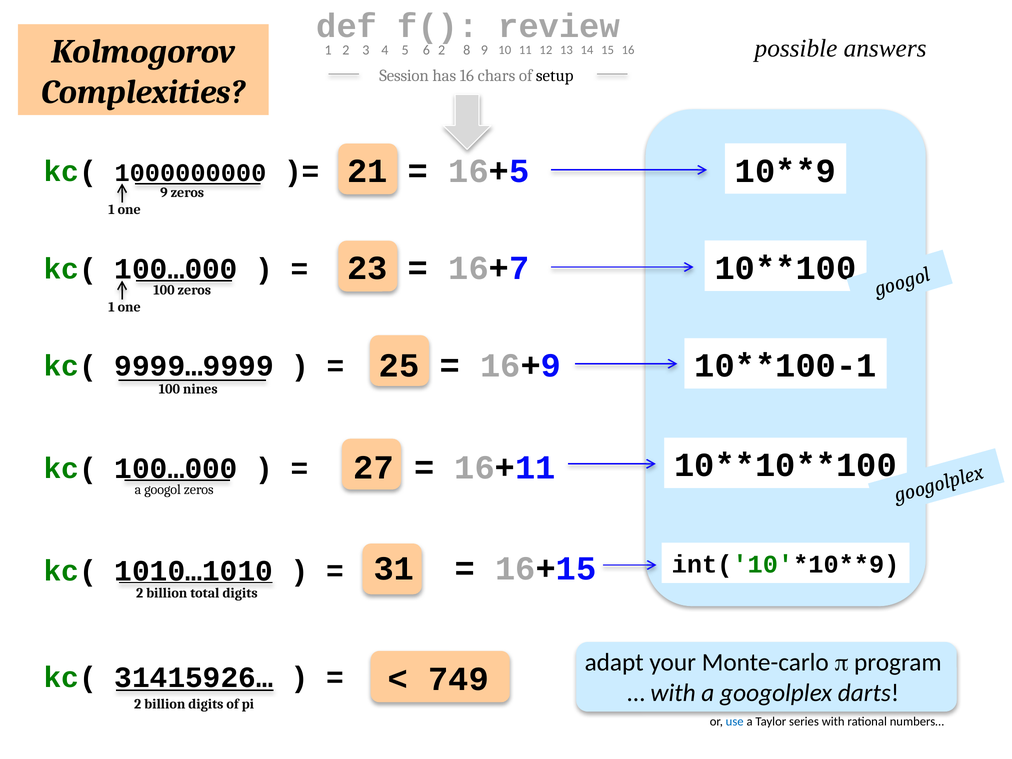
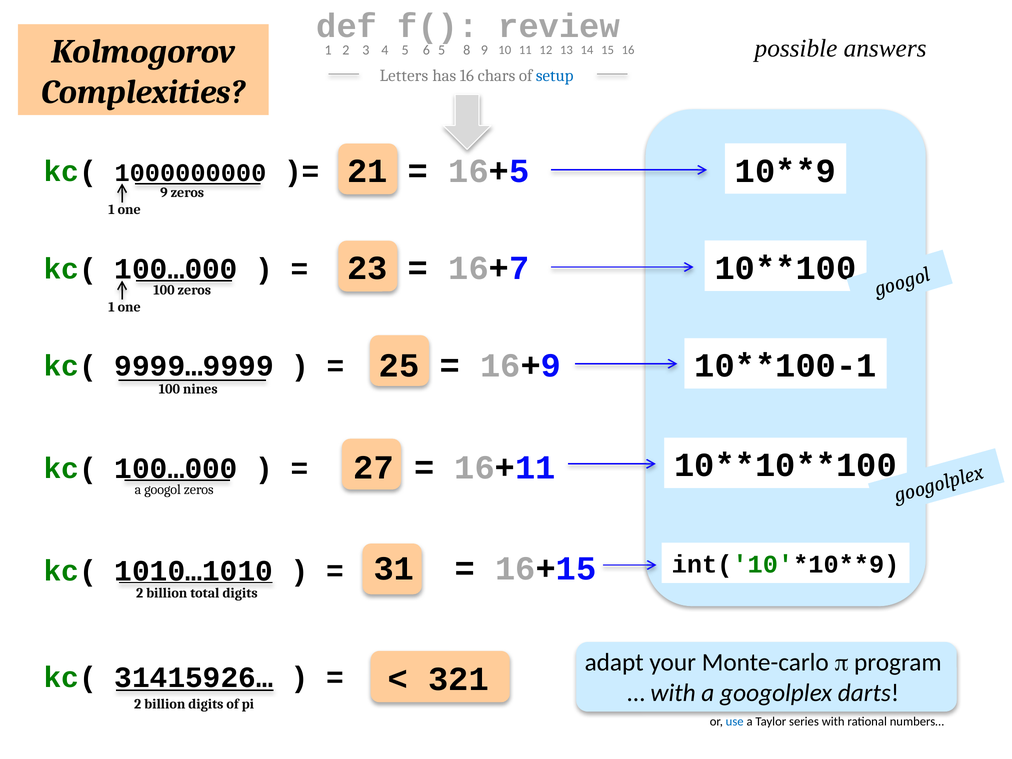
5 2: 2 -> 5
Session: Session -> Letters
setup colour: black -> blue
749: 749 -> 321
